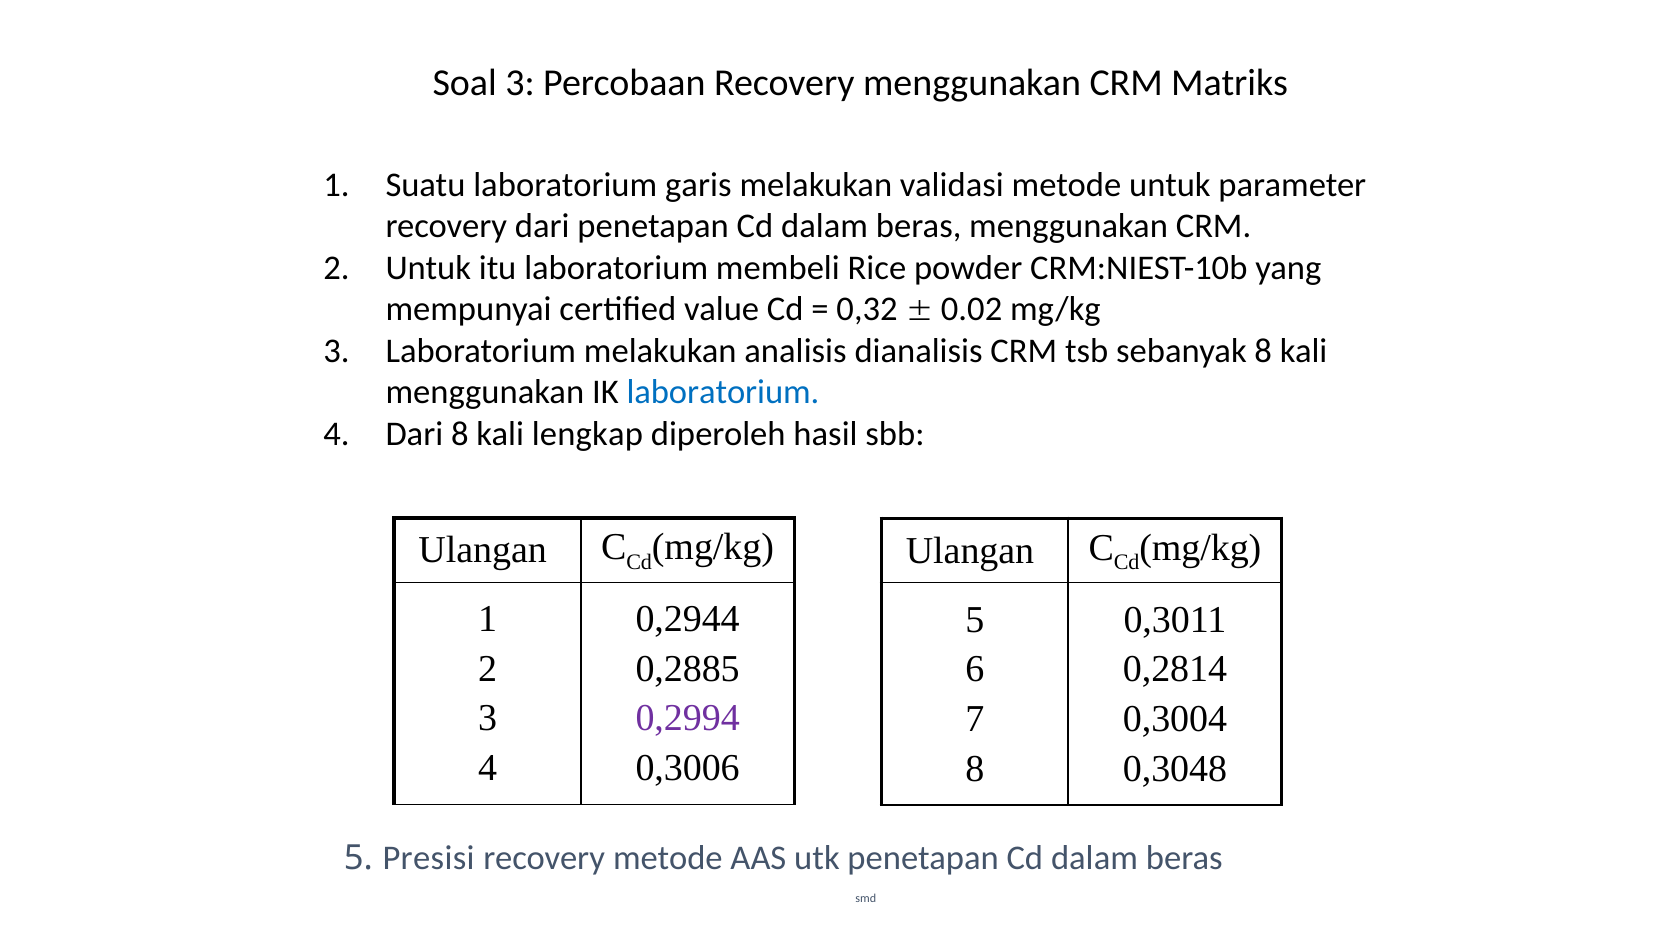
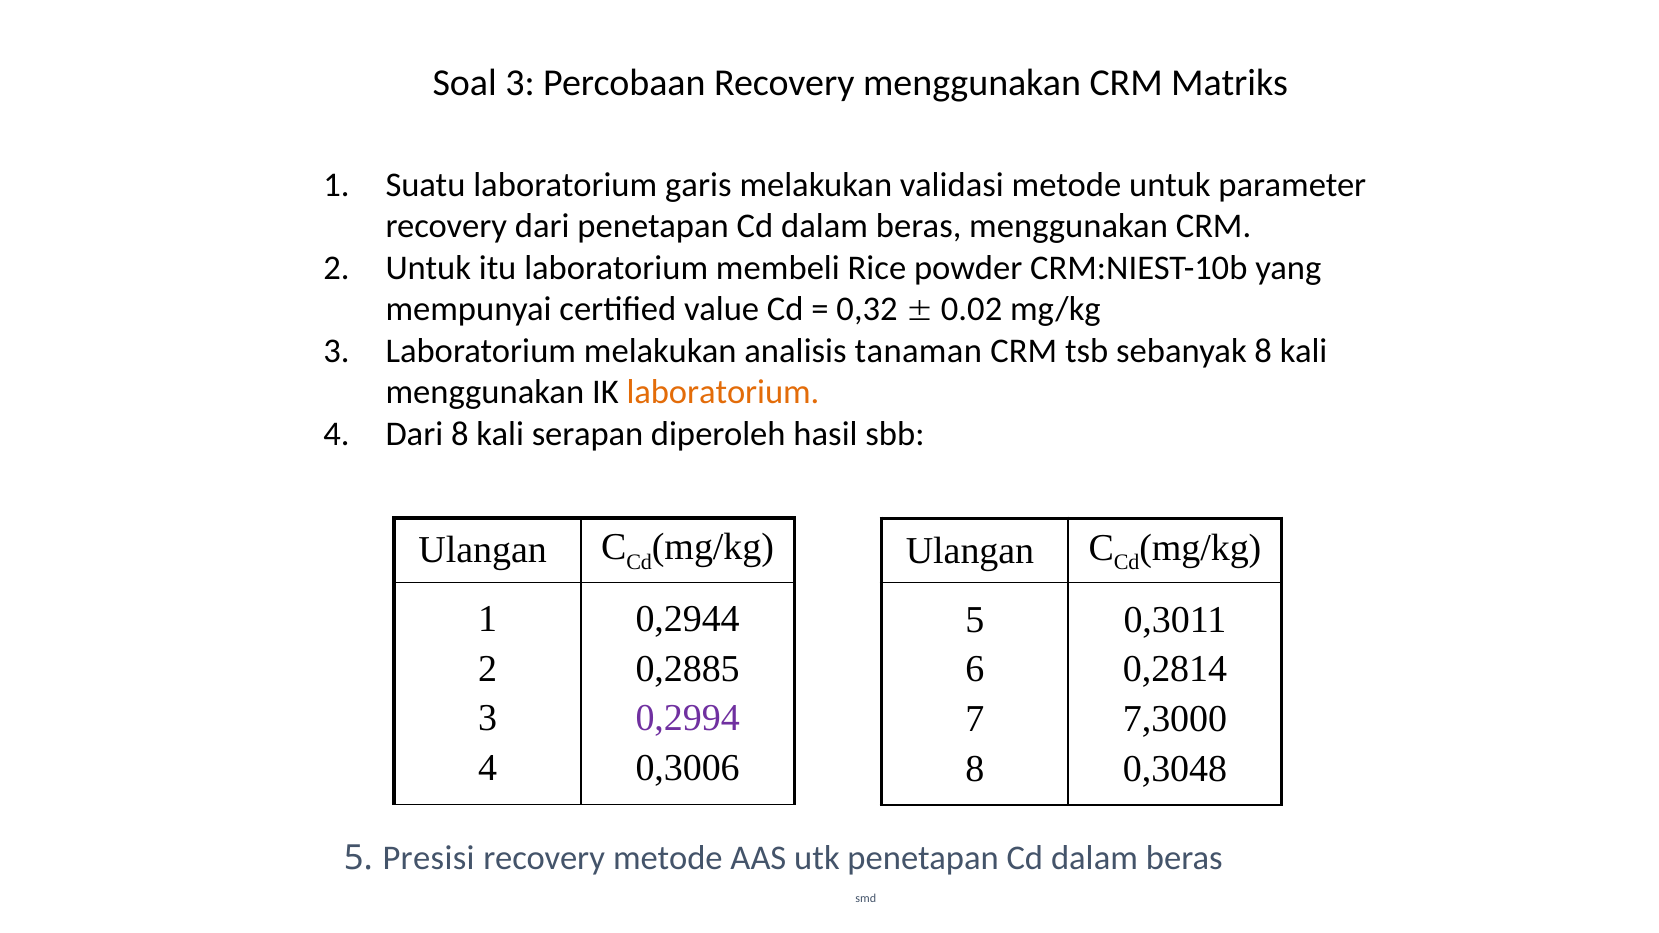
dianalisis: dianalisis -> tanaman
laboratorium at (723, 392) colour: blue -> orange
lengkap: lengkap -> serapan
0,3004: 0,3004 -> 7,3000
